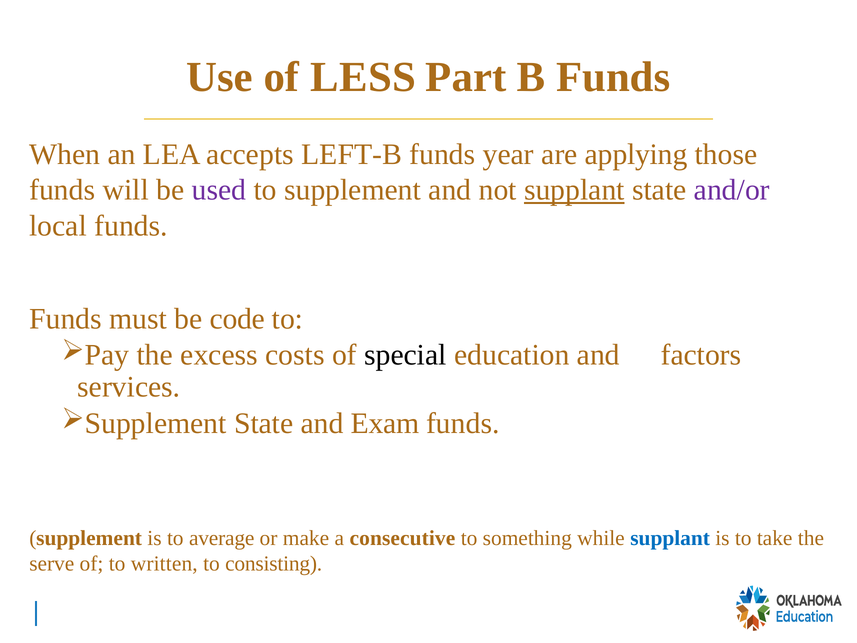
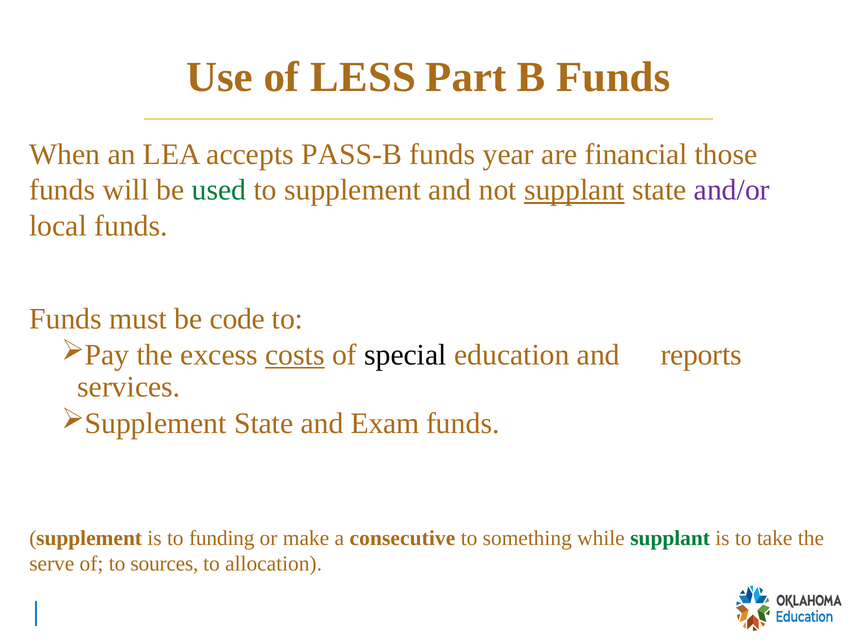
LEFT-B: LEFT-B -> PASS-B
applying: applying -> financial
used colour: purple -> green
costs underline: none -> present
factors: factors -> reports
average: average -> funding
supplant at (670, 538) colour: blue -> green
written: written -> sources
consisting: consisting -> allocation
